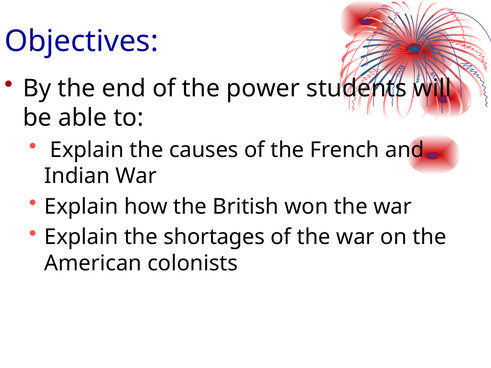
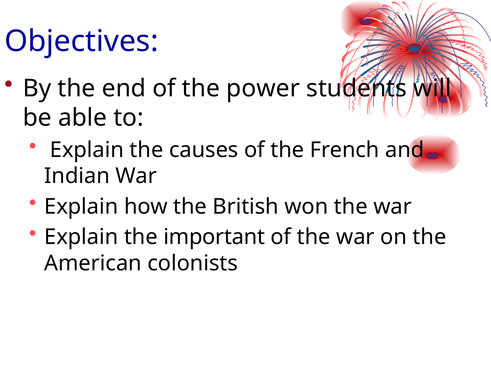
shortages: shortages -> important
